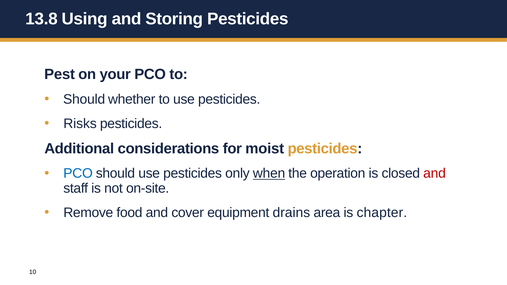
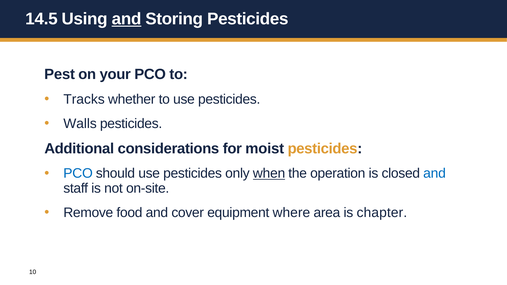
13.8: 13.8 -> 14.5
and at (127, 19) underline: none -> present
Should at (84, 99): Should -> Tracks
Risks: Risks -> Walls
and at (435, 174) colour: red -> blue
drains: drains -> where
